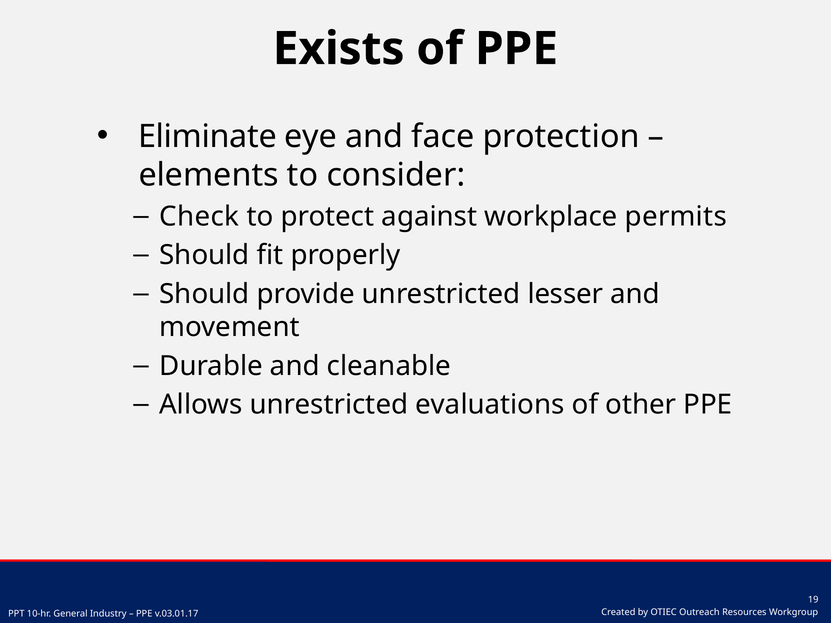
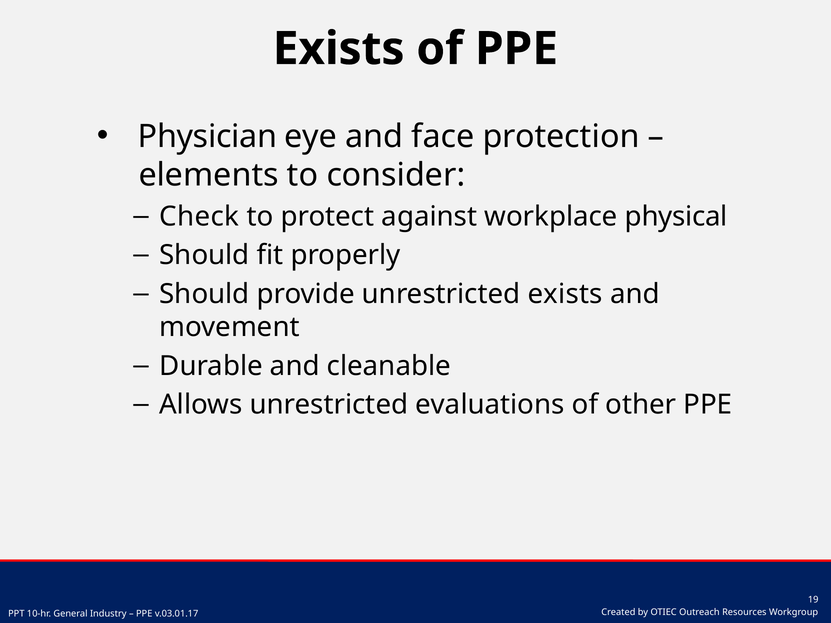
Eliminate: Eliminate -> Physician
permits: permits -> physical
unrestricted lesser: lesser -> exists
